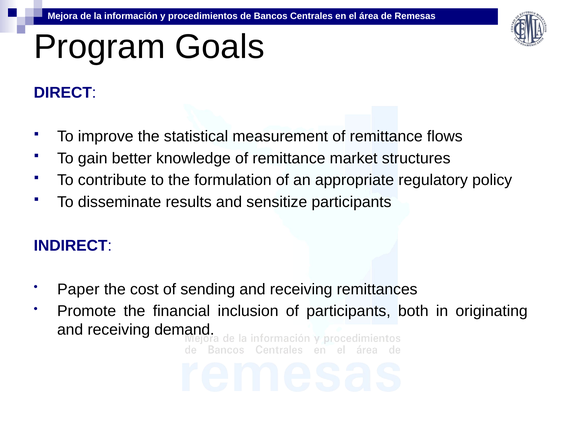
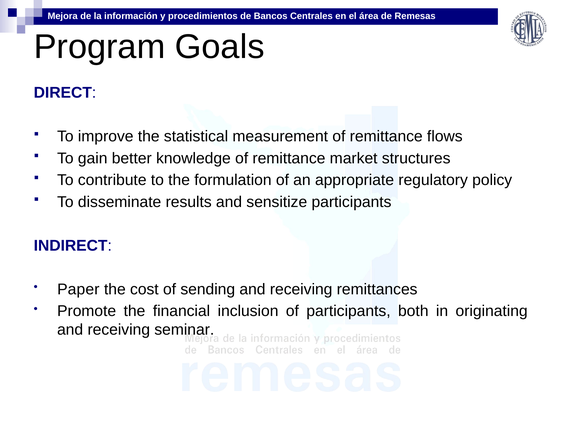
demand: demand -> seminar
